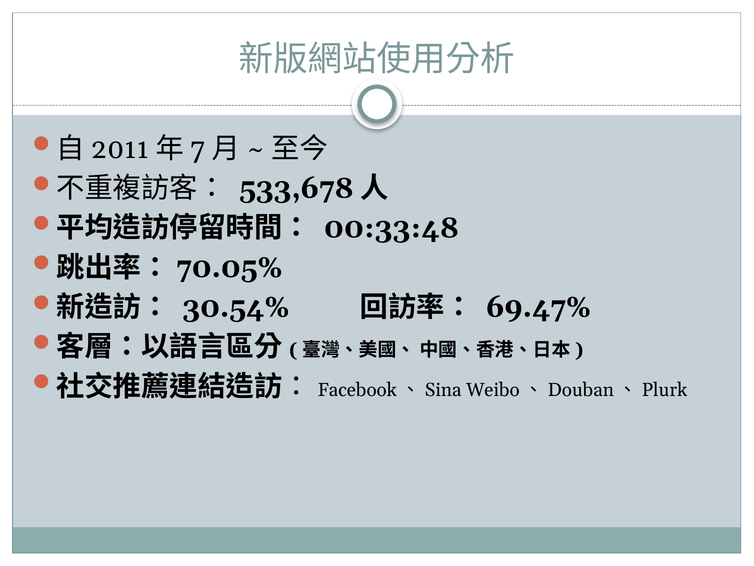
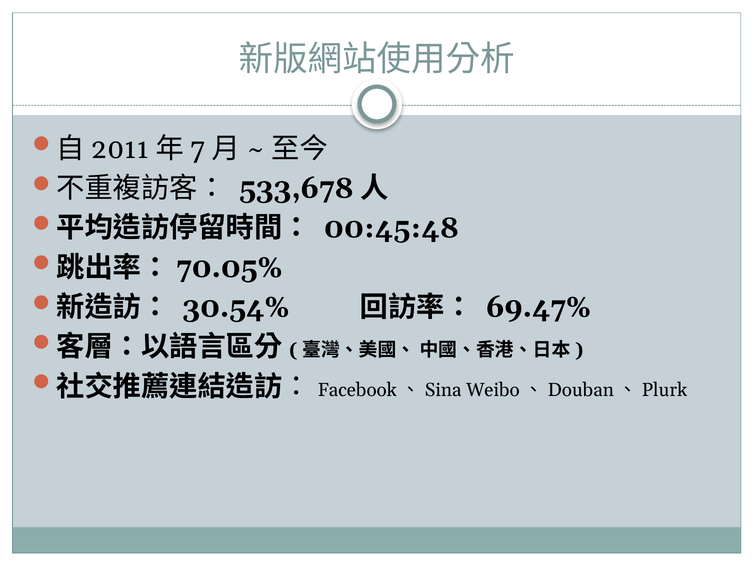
00:33:48: 00:33:48 -> 00:45:48
